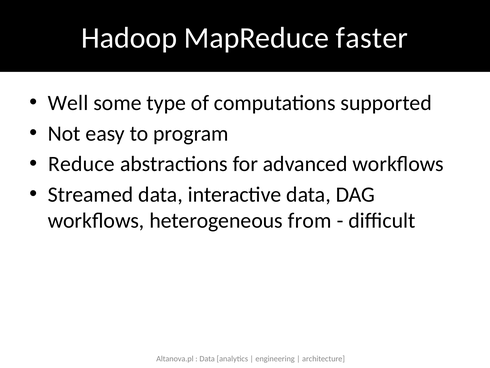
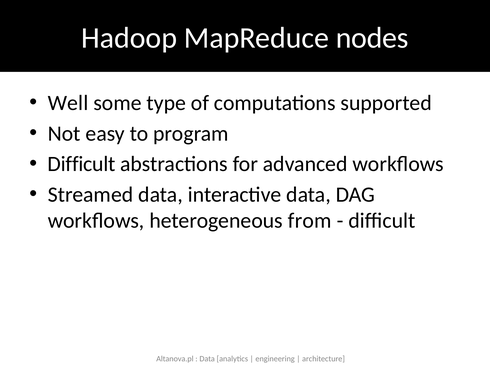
faster: faster -> nodes
Reduce at (81, 164): Reduce -> Difficult
